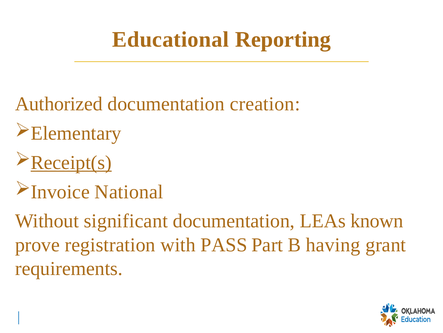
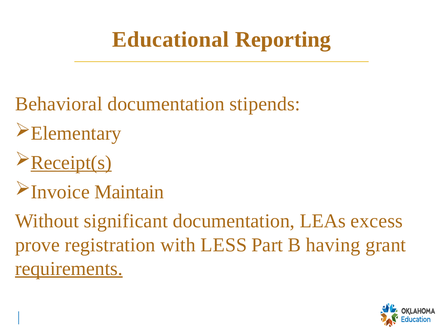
Authorized: Authorized -> Behavioral
creation: creation -> stipends
National: National -> Maintain
known: known -> excess
PASS: PASS -> LESS
requirements underline: none -> present
